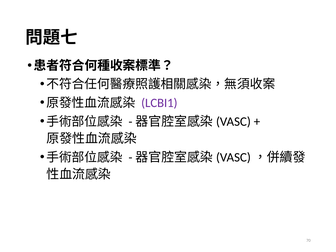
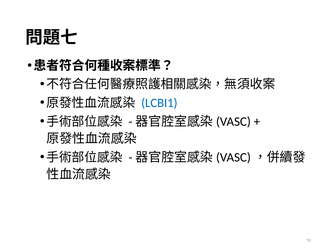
LCBI1 colour: purple -> blue
